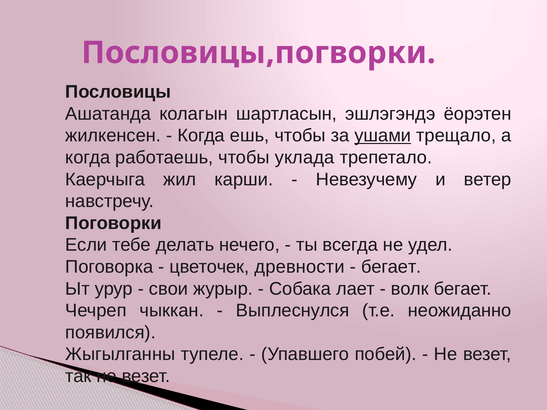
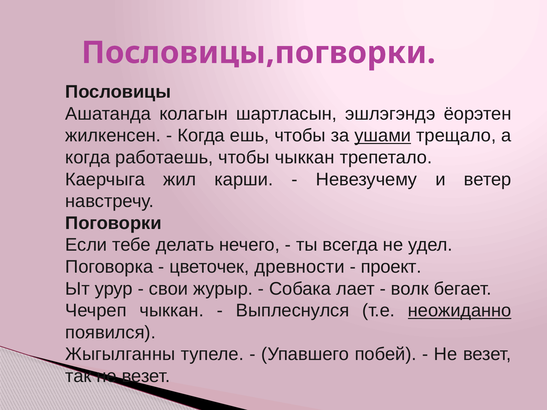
чтобы уклада: уклада -> чыккан
бегает at (391, 267): бегает -> проект
неожиданно underline: none -> present
